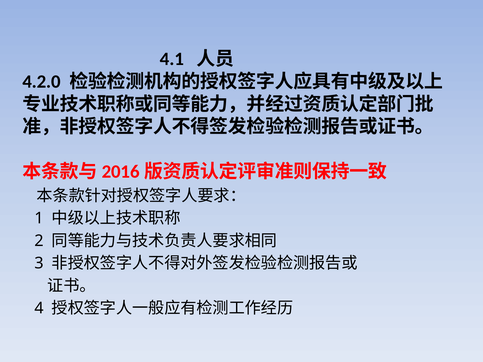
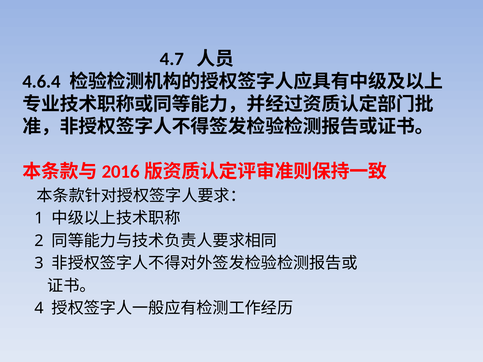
4.1: 4.1 -> 4.7
4.2.0: 4.2.0 -> 4.6.4
